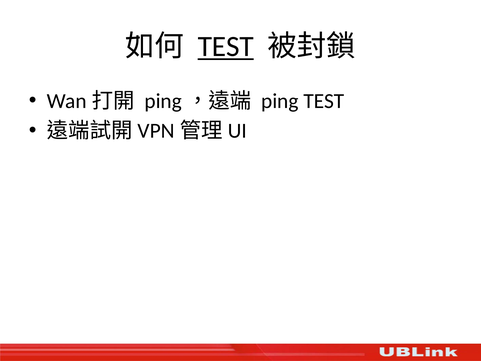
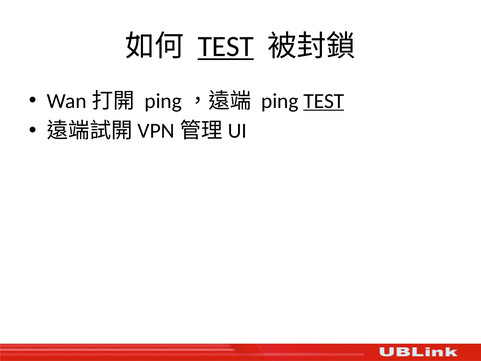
TEST at (324, 101) underline: none -> present
